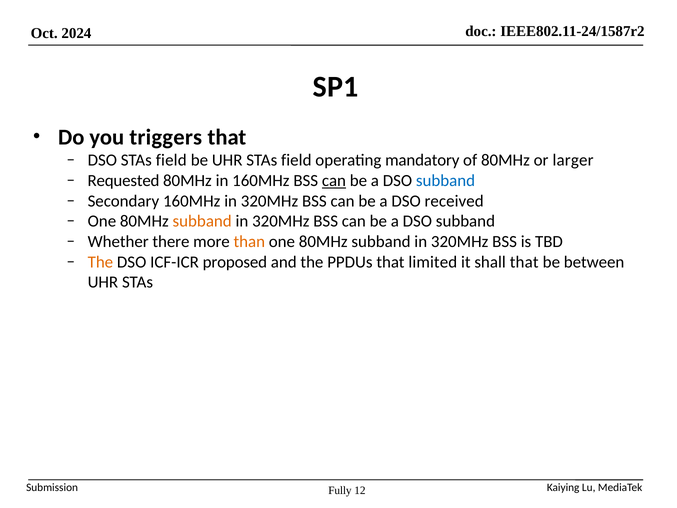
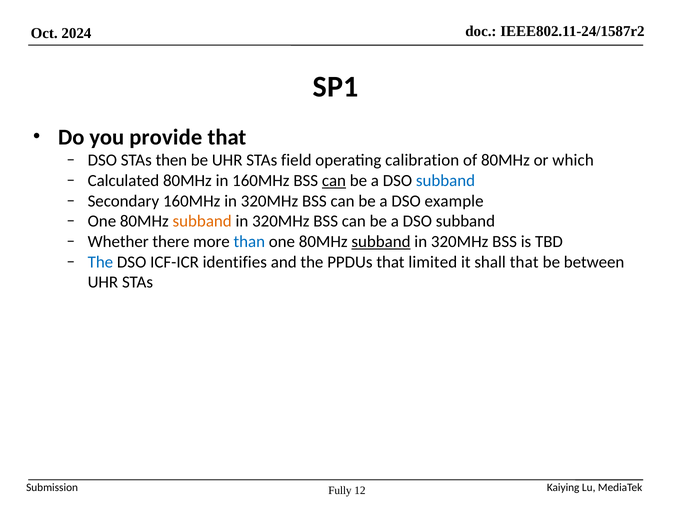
triggers: triggers -> provide
DSO STAs field: field -> then
mandatory: mandatory -> calibration
larger: larger -> which
Requested: Requested -> Calculated
received: received -> example
than colour: orange -> blue
subband at (381, 242) underline: none -> present
The at (100, 262) colour: orange -> blue
proposed: proposed -> identifies
